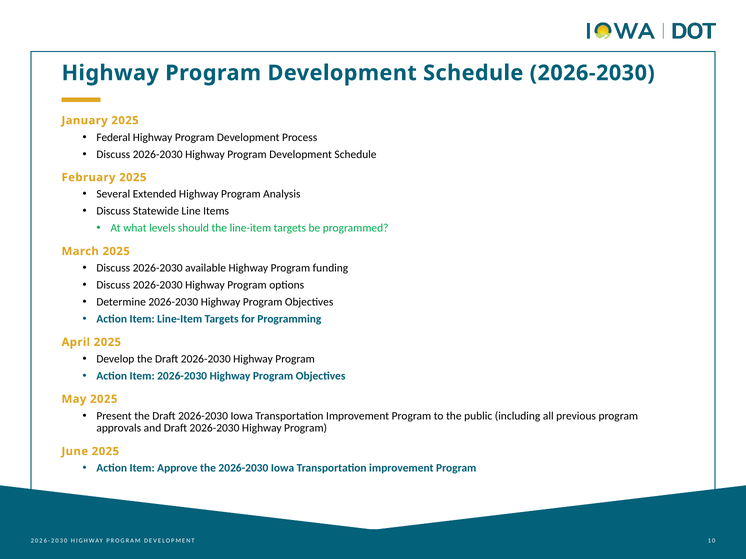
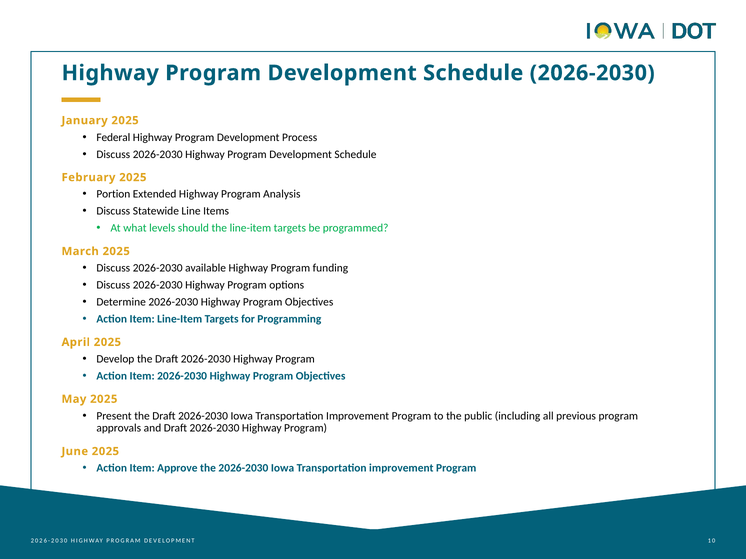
Several: Several -> Portion
